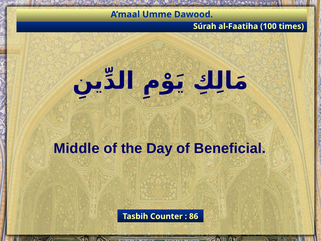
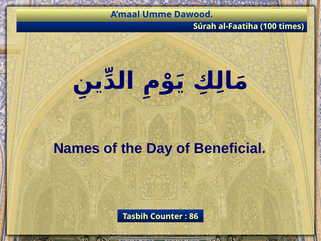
Middle: Middle -> Names
